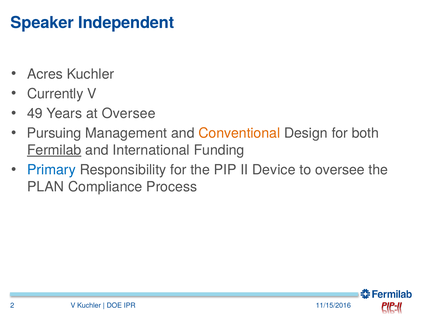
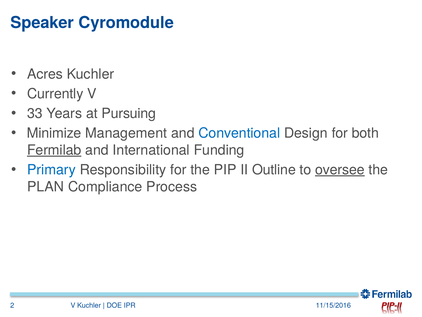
Independent: Independent -> Cyromodule
49: 49 -> 33
at Oversee: Oversee -> Pursuing
Pursuing: Pursuing -> Minimize
Conventional colour: orange -> blue
Device: Device -> Outline
oversee at (340, 170) underline: none -> present
